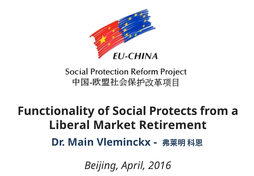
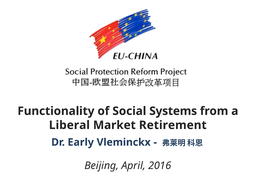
Protects: Protects -> Systems
Main: Main -> Early
